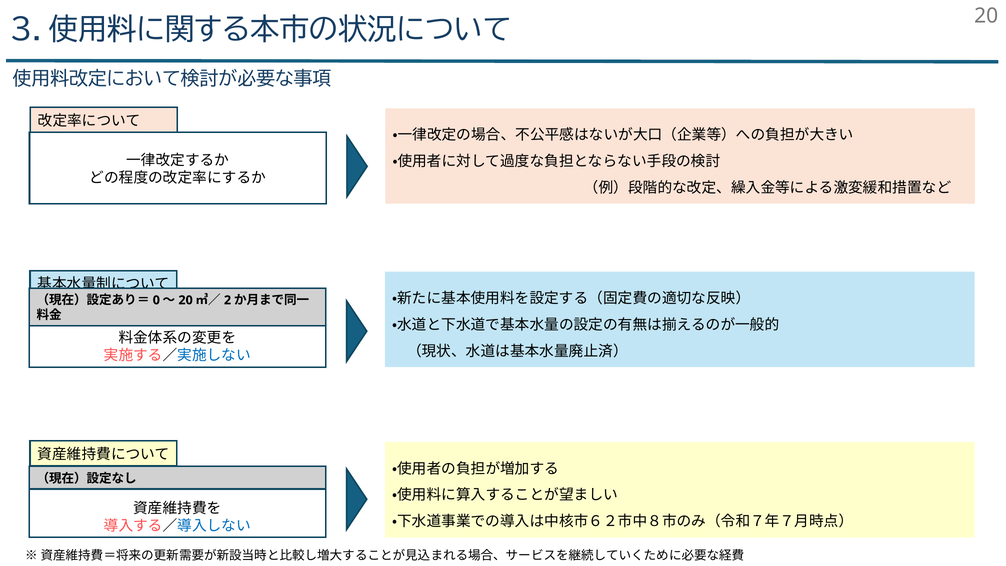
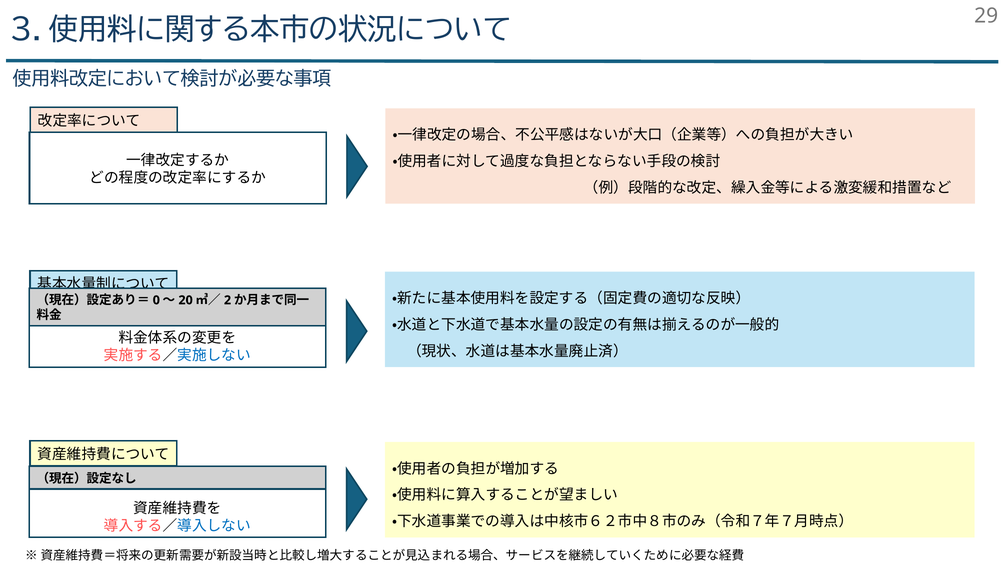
20 at (986, 16): 20 -> 29
